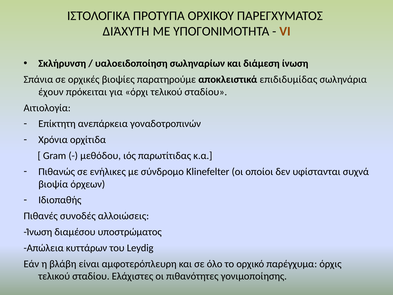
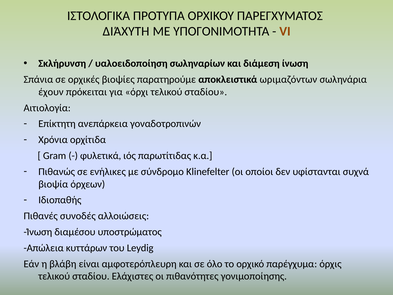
επιδιδυμίδας: επιδιδυμίδας -> ωριμαζόντων
μεθόδου: μεθόδου -> φυλετικά
